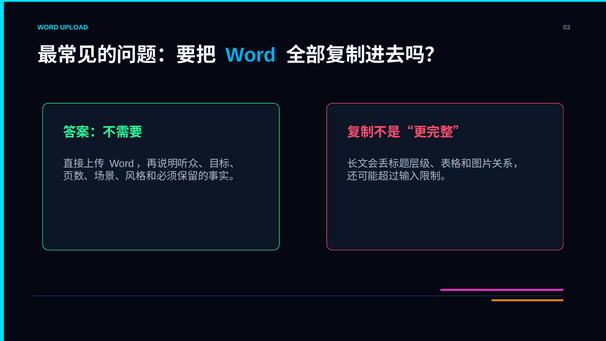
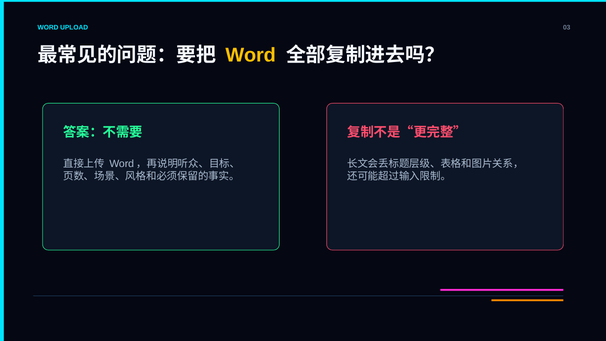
Word at (251, 55) colour: light blue -> yellow
